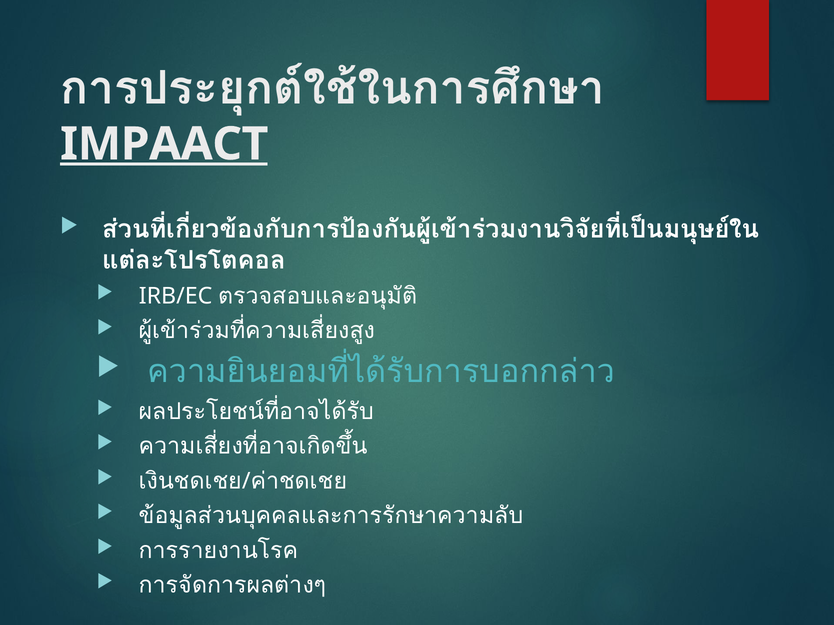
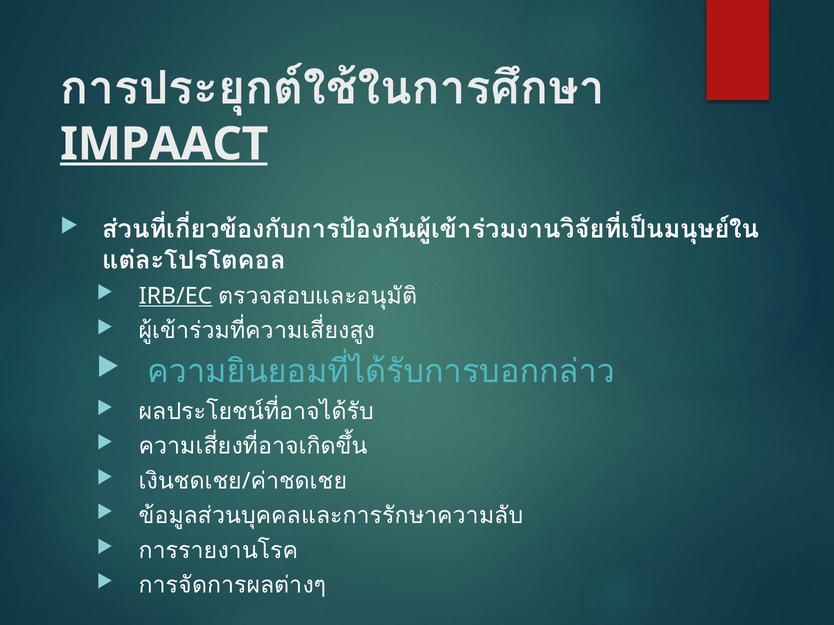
IRB/EC underline: none -> present
